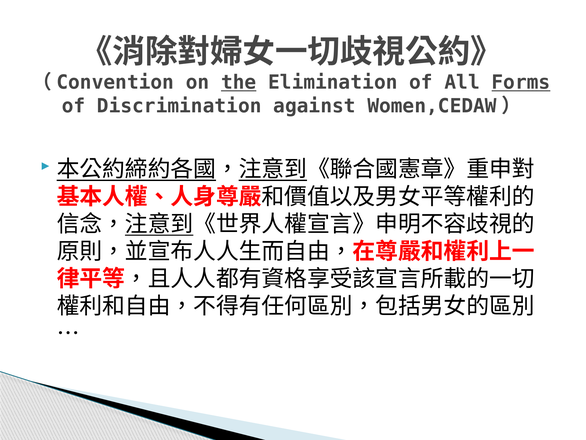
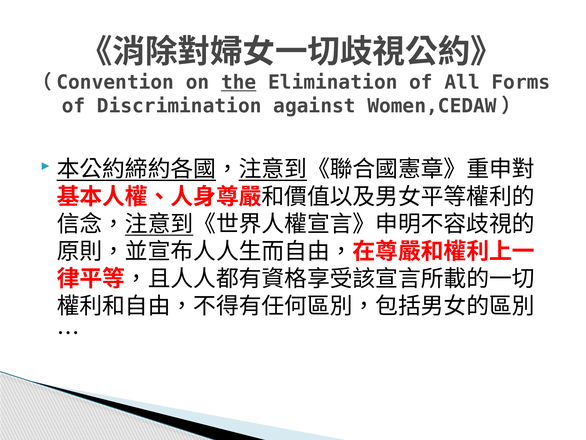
Forms underline: present -> none
